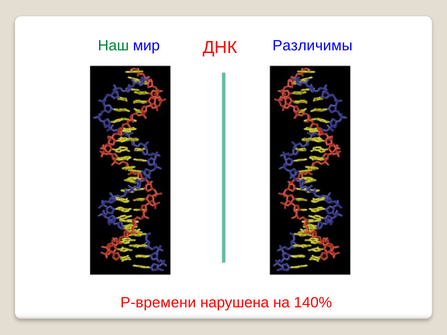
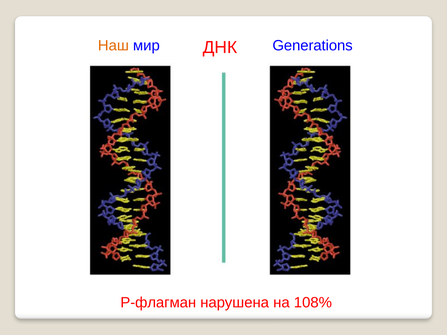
Наш colour: green -> orange
Различимы: Различимы -> Generations
Р-времени: Р-времени -> Р-флагман
140%: 140% -> 108%
